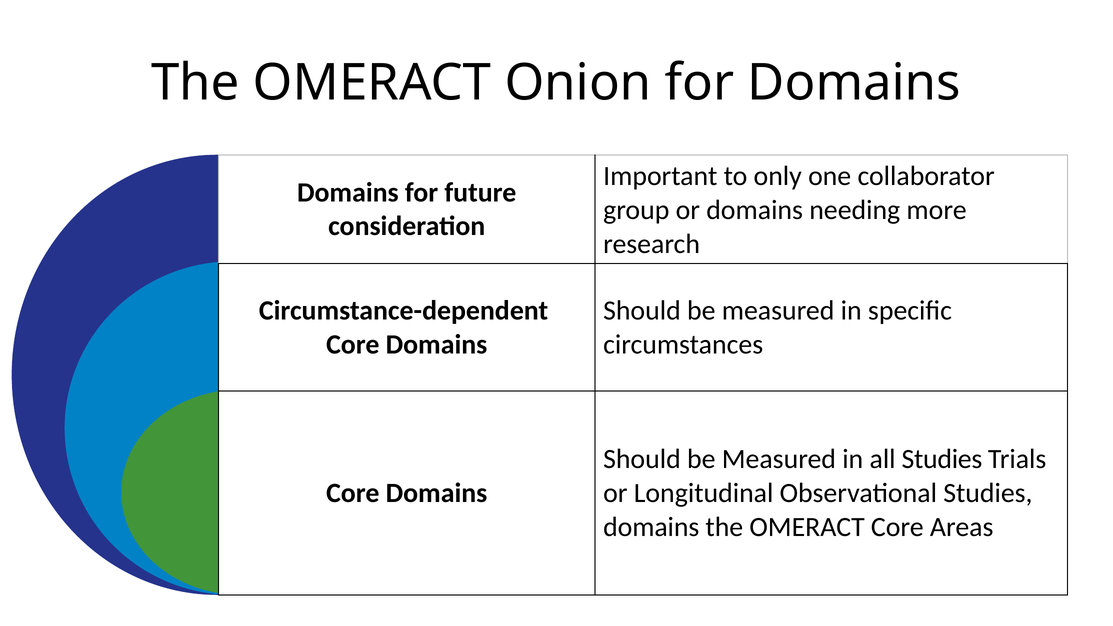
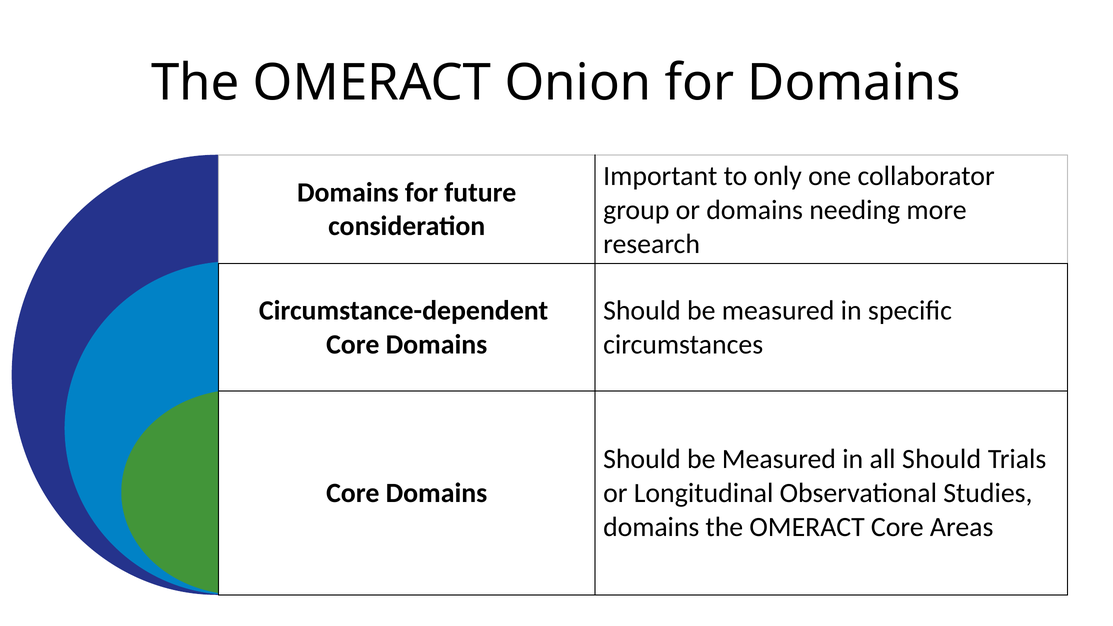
all Studies: Studies -> Should
